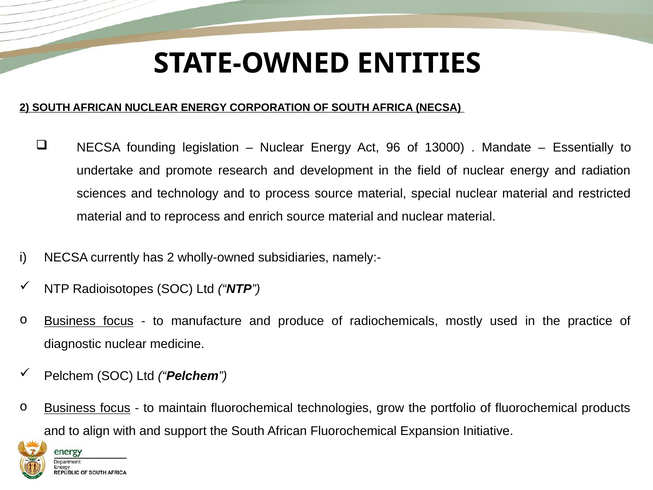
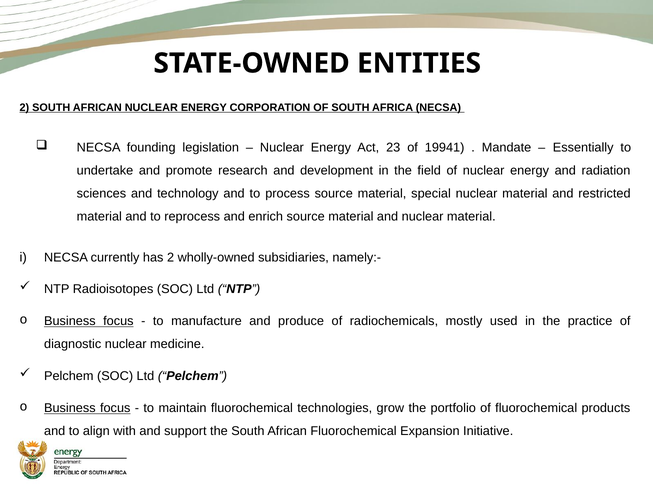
96: 96 -> 23
13000: 13000 -> 19941
